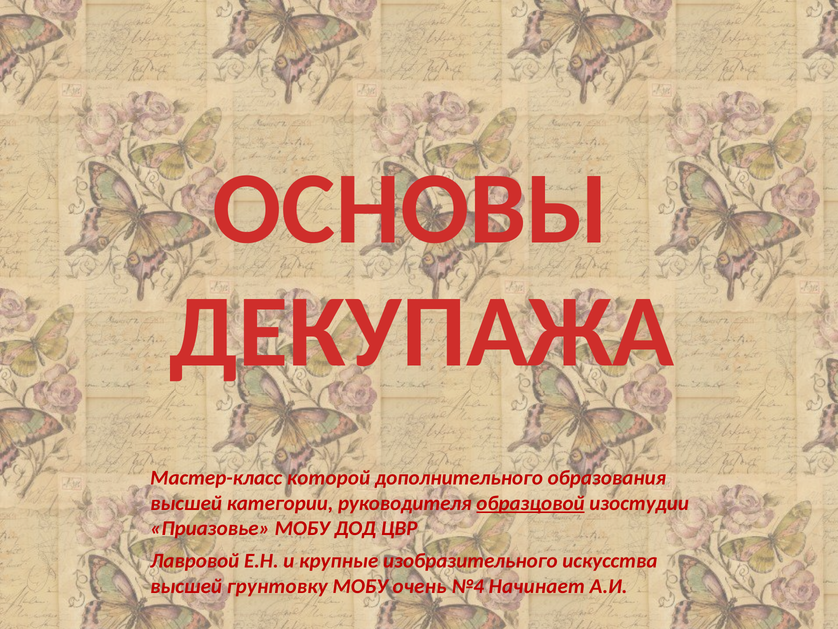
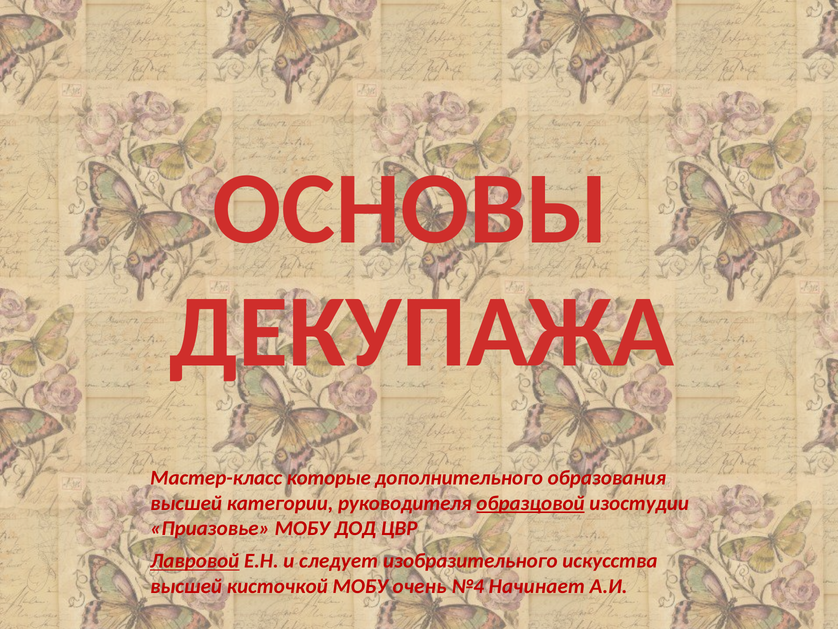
которой: которой -> которые
Лавровой underline: none -> present
крупные: крупные -> следует
грунтовку: грунтовку -> кисточкой
